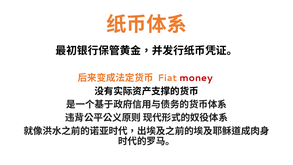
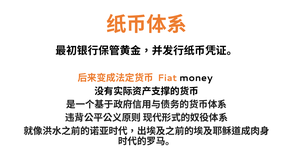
money colour: red -> black
